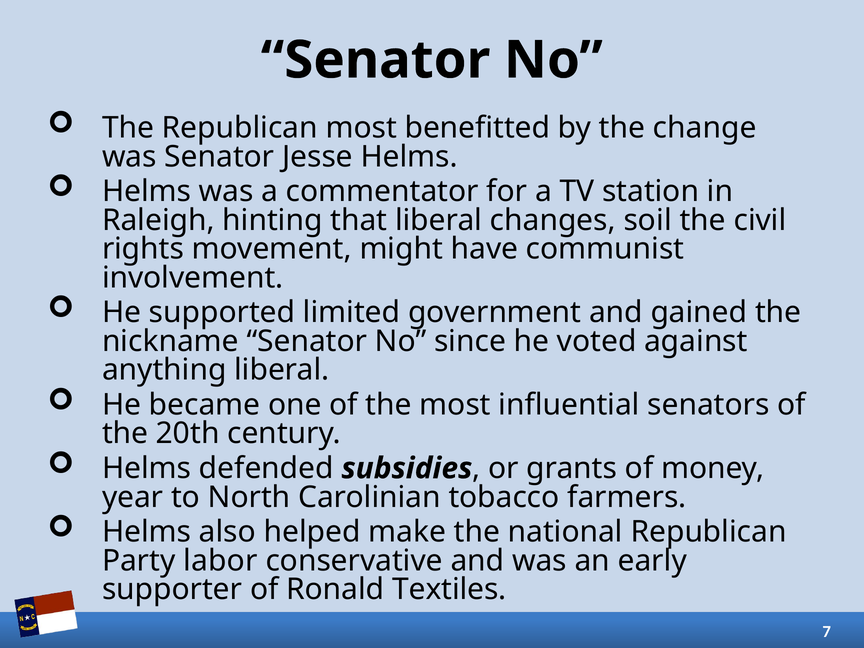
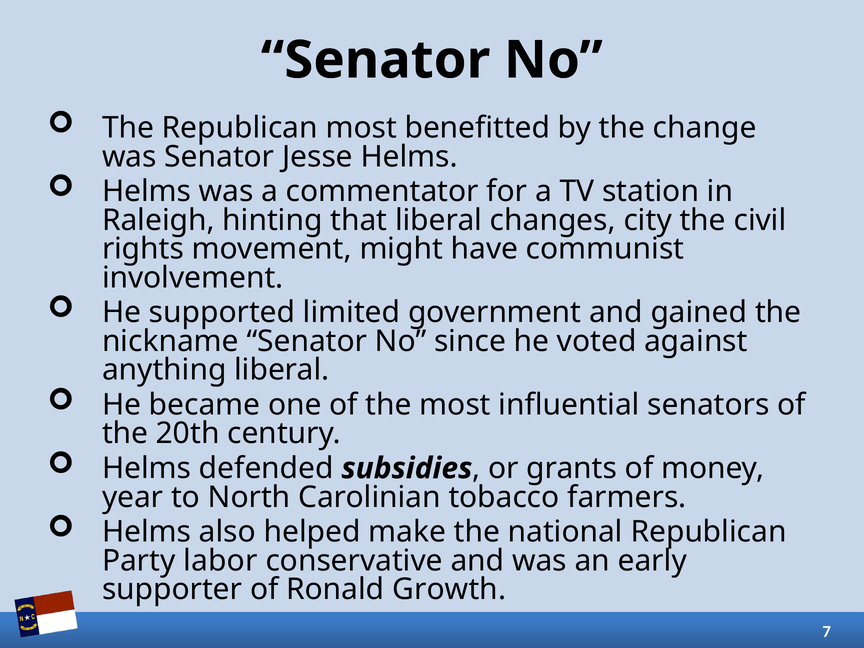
soil: soil -> city
Textiles: Textiles -> Growth
